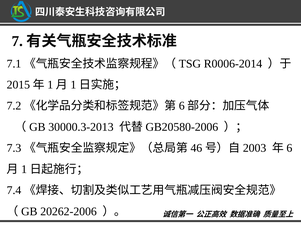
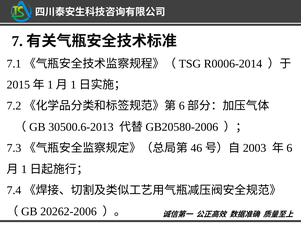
30000.3-2013: 30000.3-2013 -> 30500.6-2013
